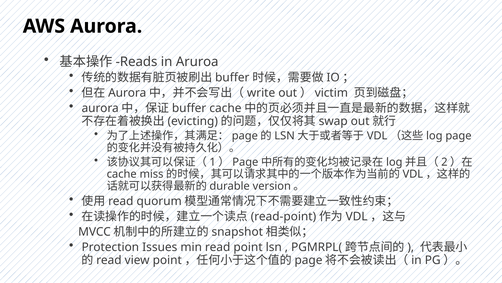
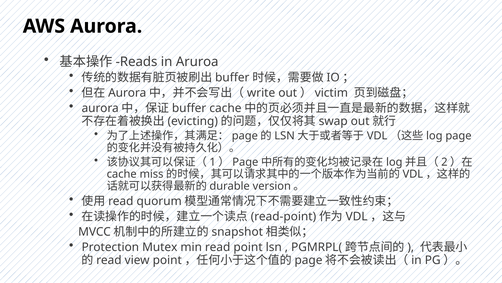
Issues: Issues -> Mutex
